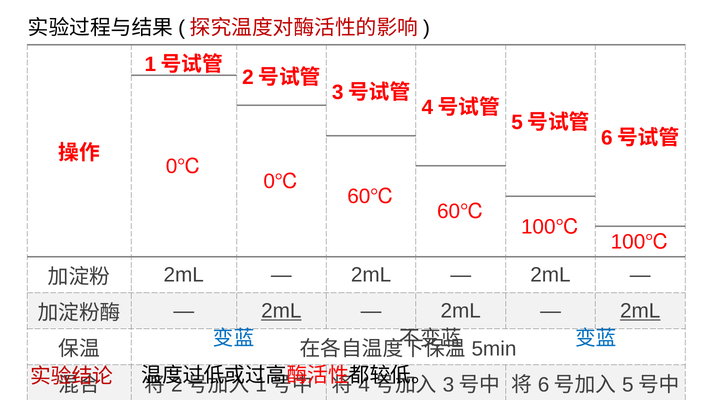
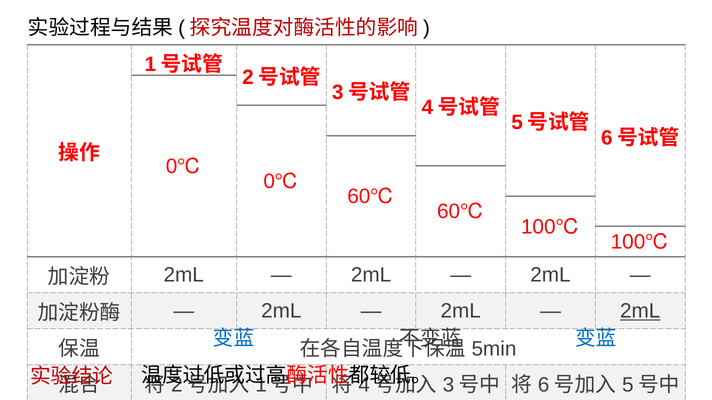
2mL at (281, 311) underline: present -> none
